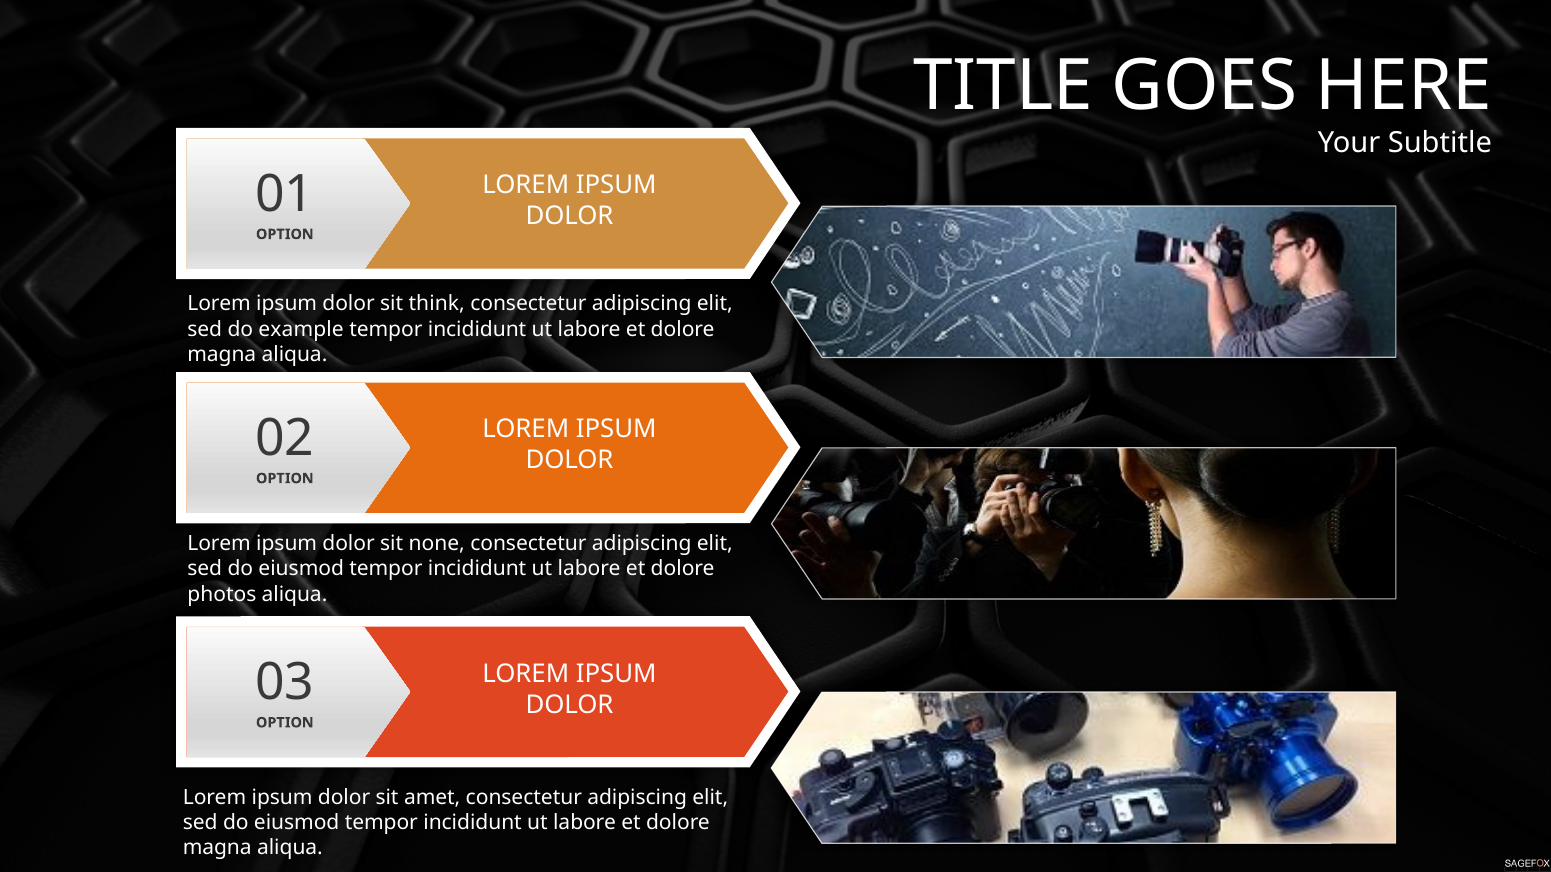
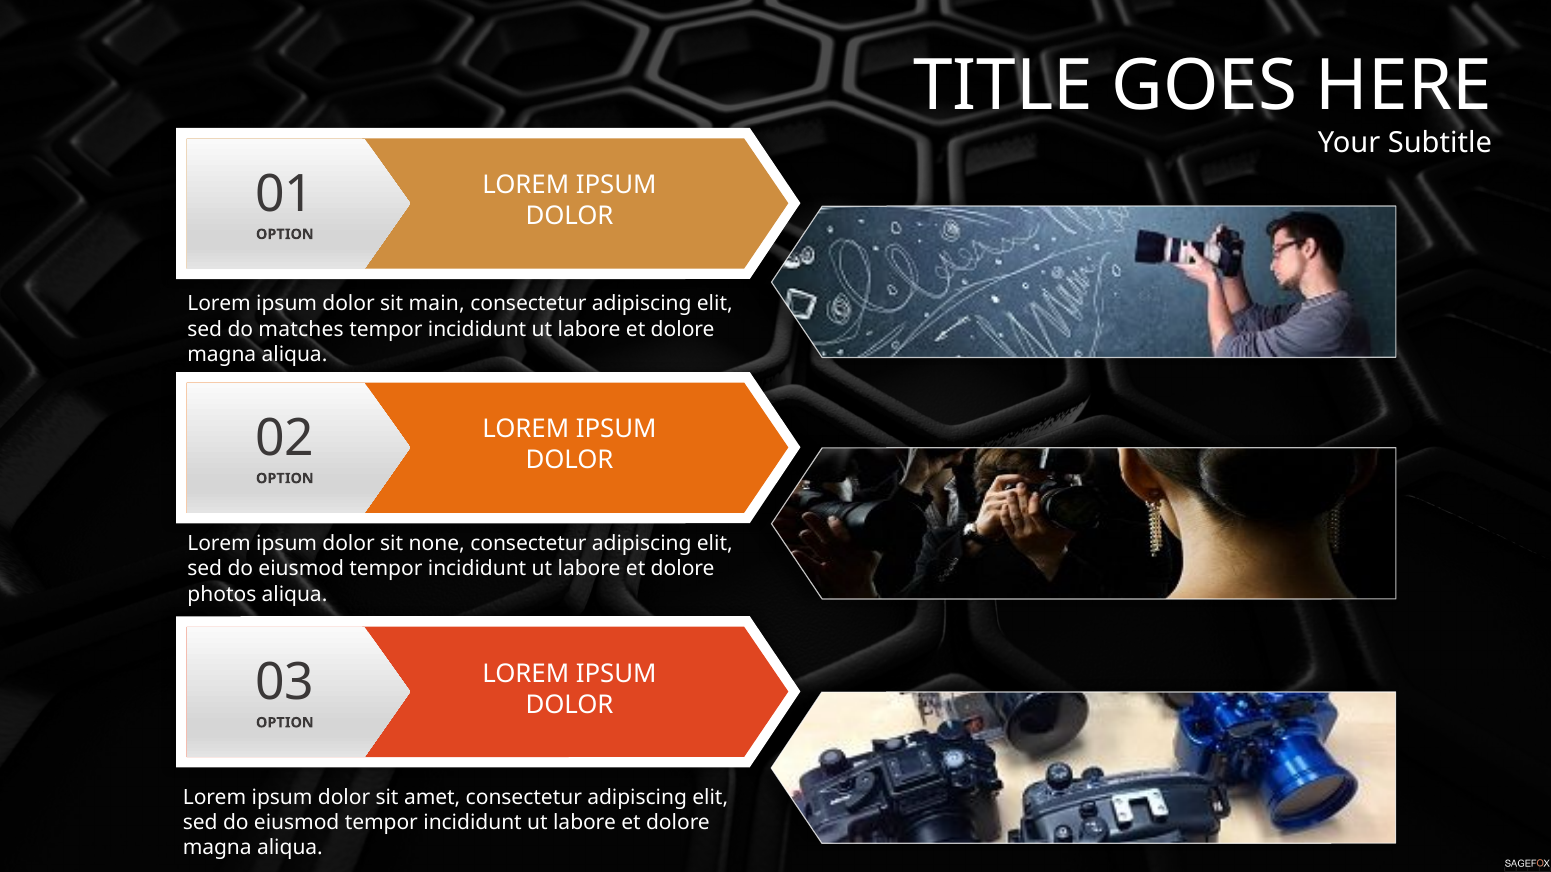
think: think -> main
example: example -> matches
